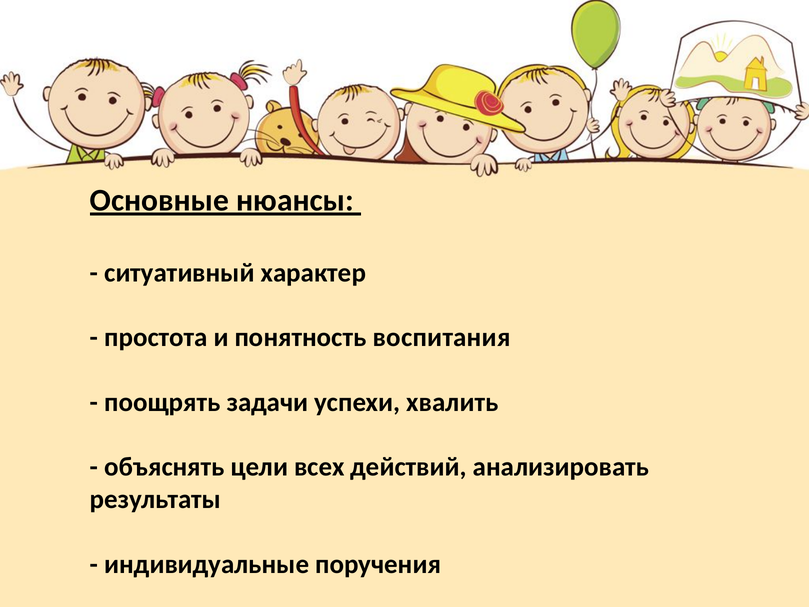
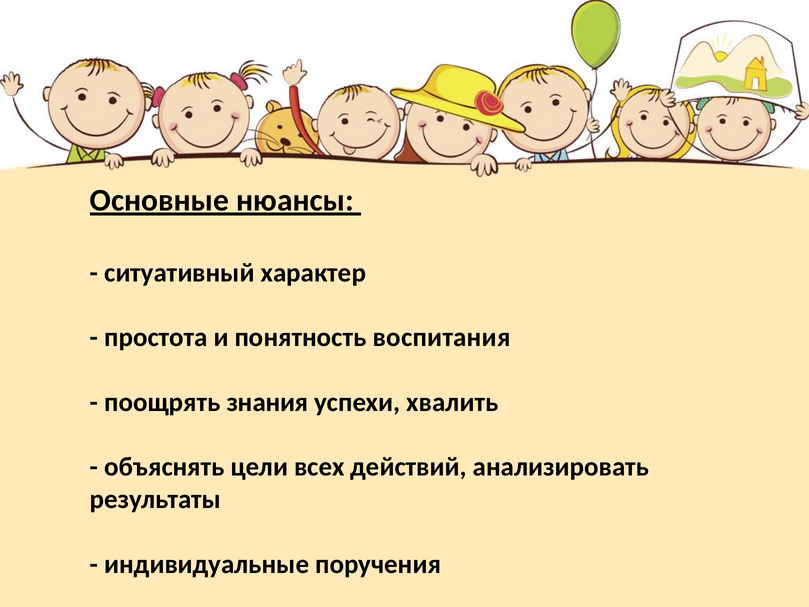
задачи: задачи -> знания
